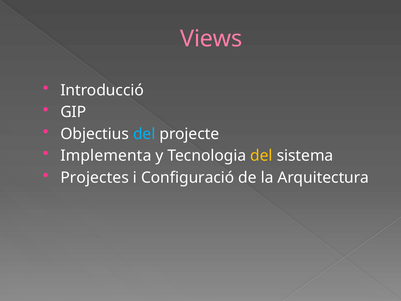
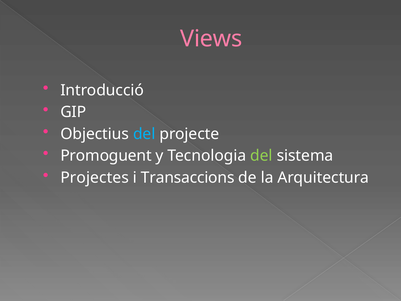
Implementa: Implementa -> Promoguent
del at (261, 156) colour: yellow -> light green
Configuració: Configuració -> Transaccions
